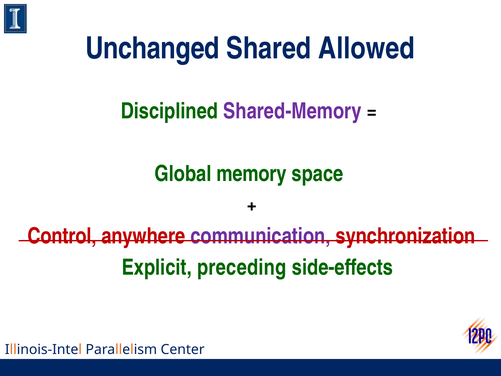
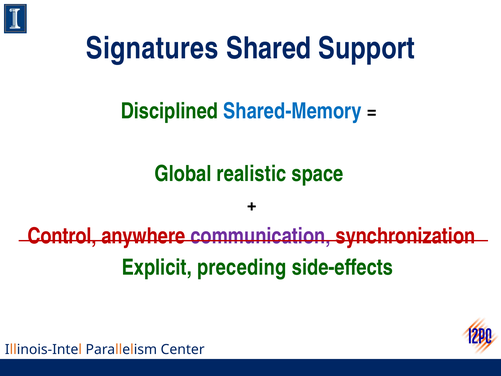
Unchanged: Unchanged -> Signatures
Allowed: Allowed -> Support
Shared-Memory colour: purple -> blue
memory: memory -> realistic
